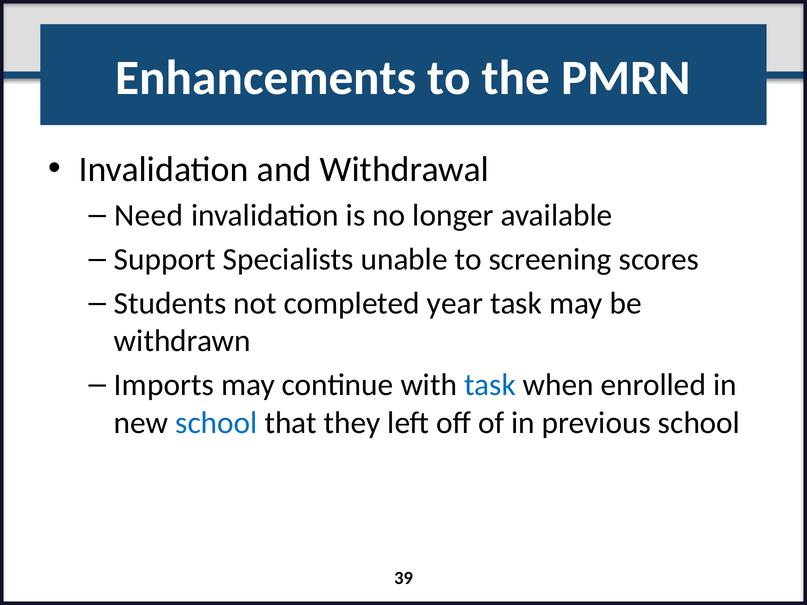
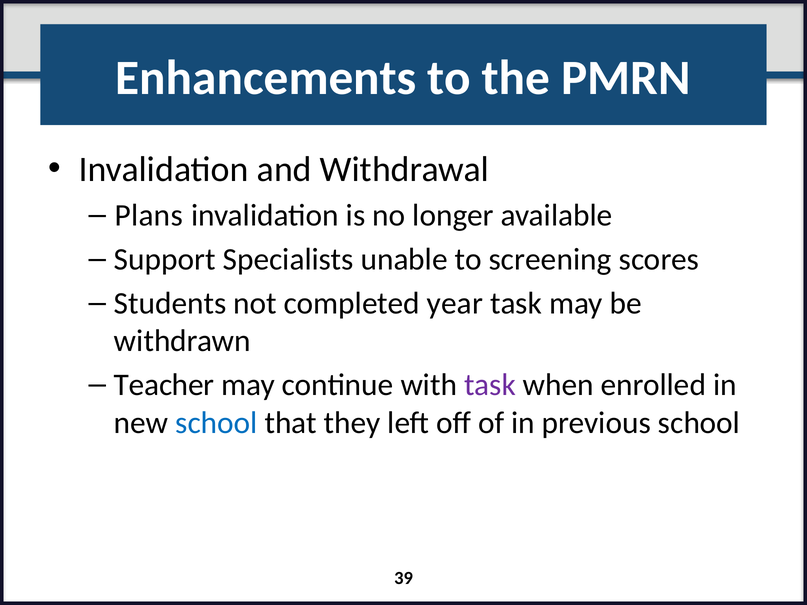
Need: Need -> Plans
Imports: Imports -> Teacher
task at (490, 385) colour: blue -> purple
